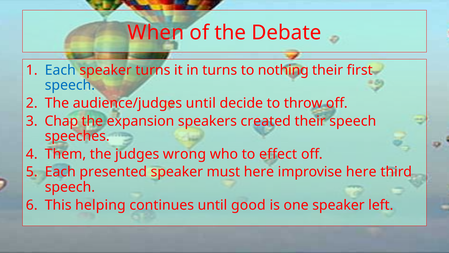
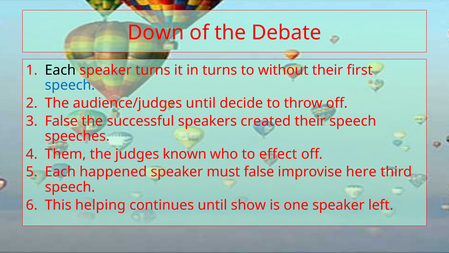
When: When -> Down
Each at (60, 70) colour: blue -> black
nothing: nothing -> without
Chap at (61, 121): Chap -> False
expansion: expansion -> successful
wrong: wrong -> known
presented: presented -> happened
must here: here -> false
good: good -> show
